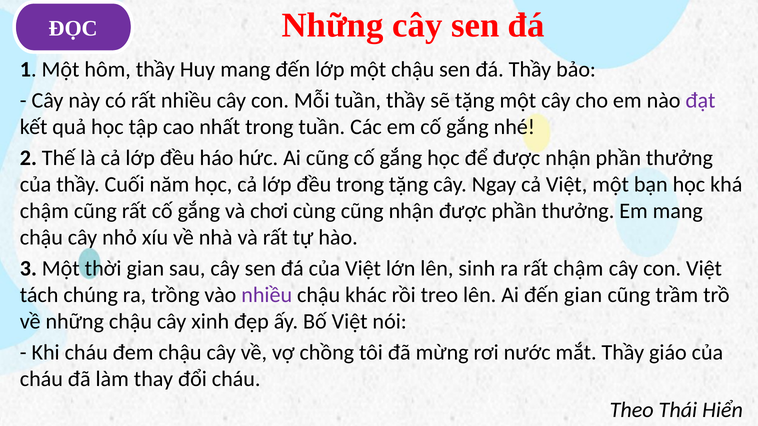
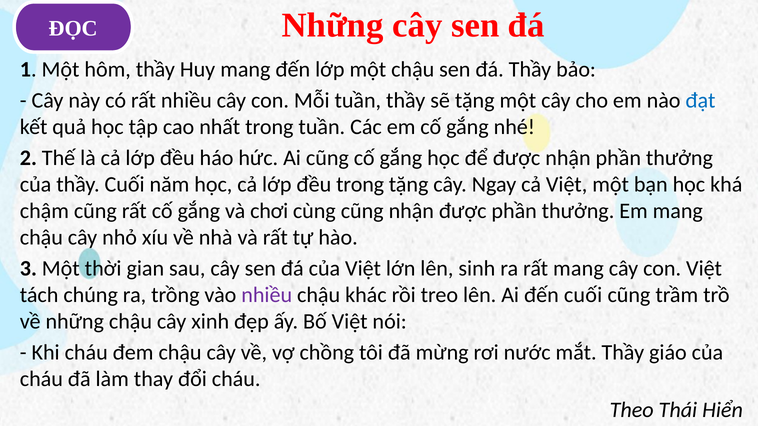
đạt colour: purple -> blue
rất chậm: chậm -> mang
đến gian: gian -> cuối
